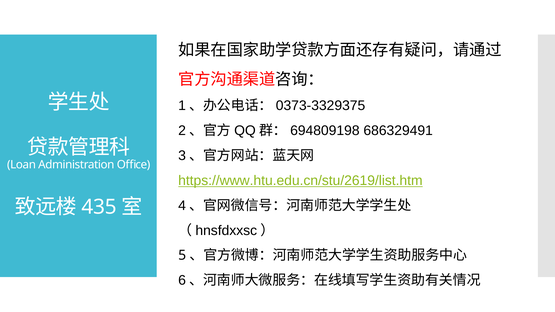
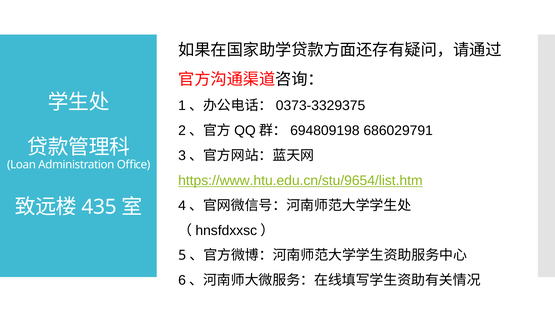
686329491: 686329491 -> 686029791
https://www.htu.edu.cn/stu/2619/list.htm: https://www.htu.edu.cn/stu/2619/list.htm -> https://www.htu.edu.cn/stu/9654/list.htm
